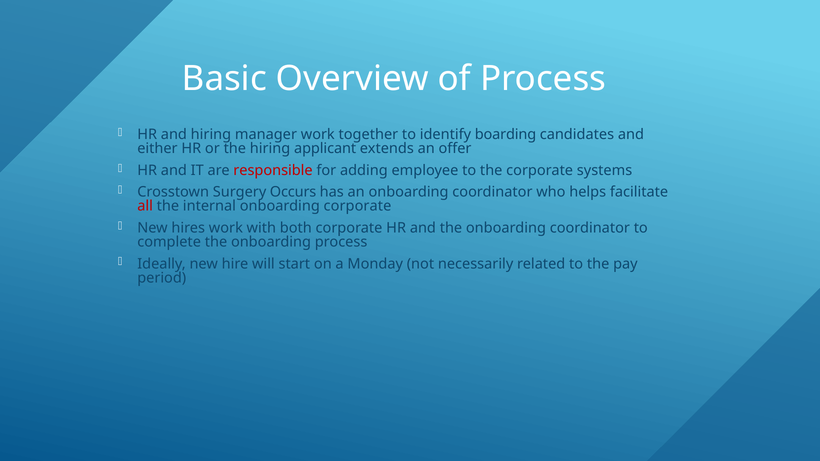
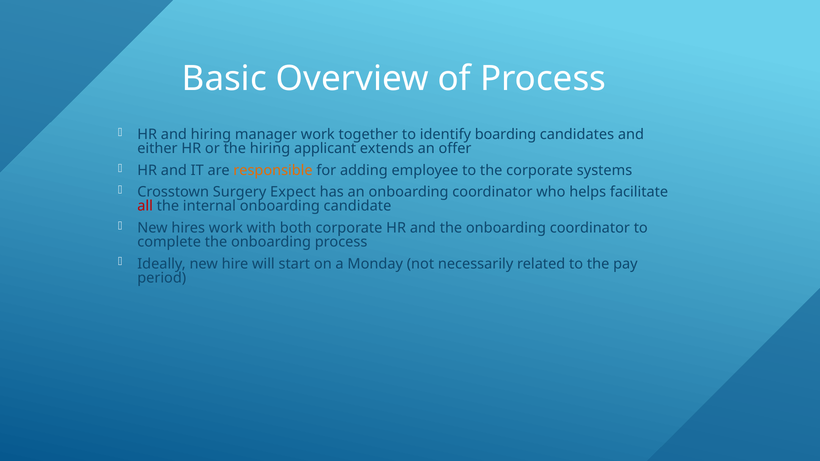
responsible colour: red -> orange
Occurs: Occurs -> Expect
onboarding corporate: corporate -> candidate
